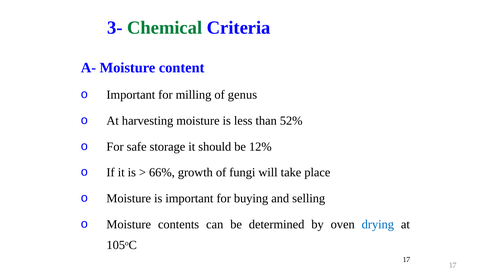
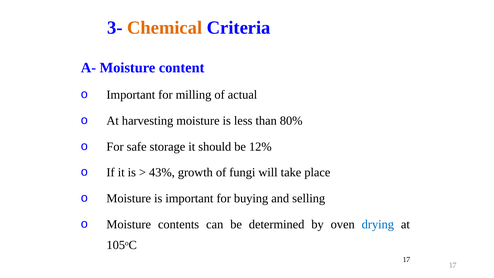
Chemical colour: green -> orange
genus: genus -> actual
52%: 52% -> 80%
66%: 66% -> 43%
